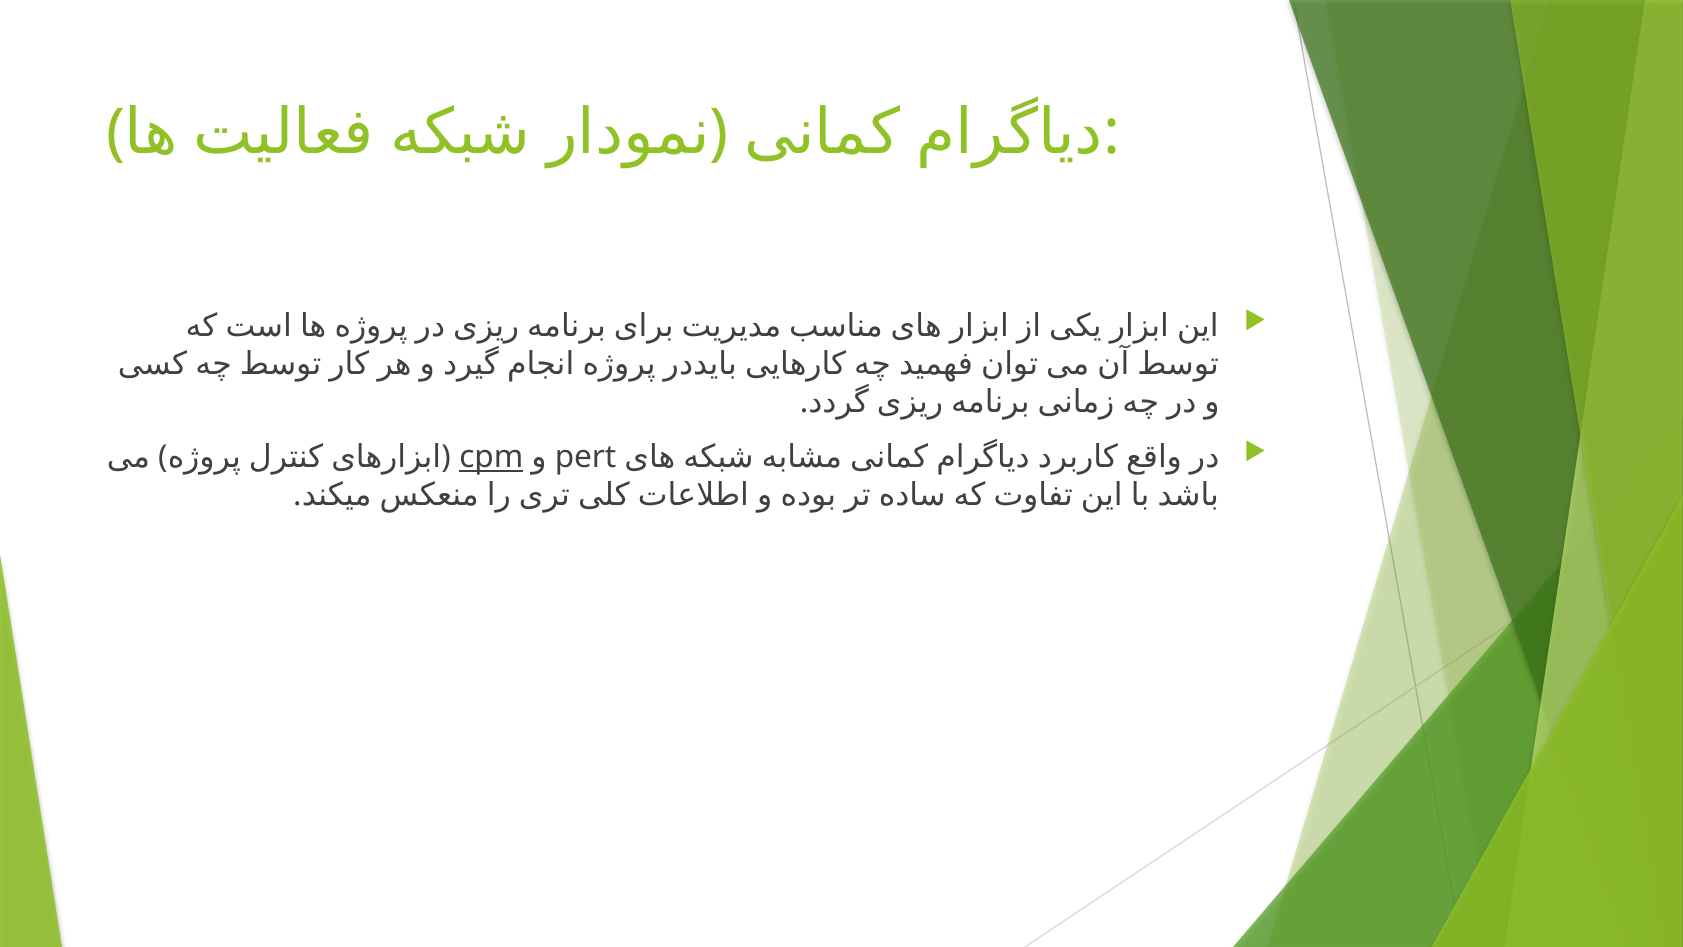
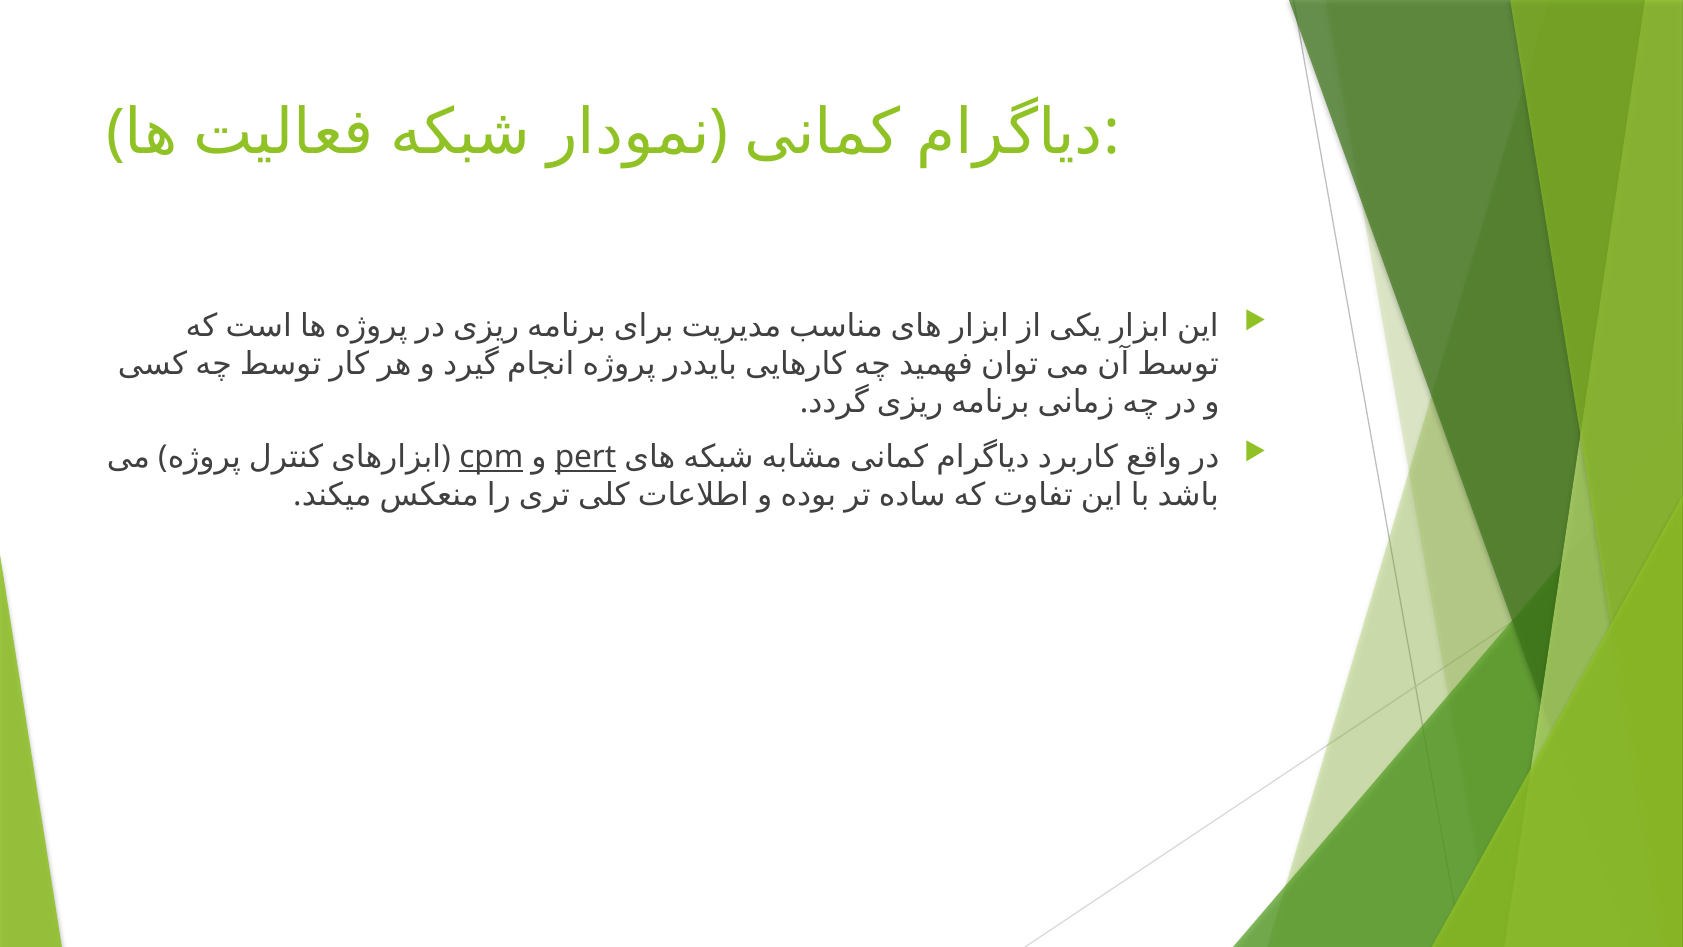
pert underline: none -> present
